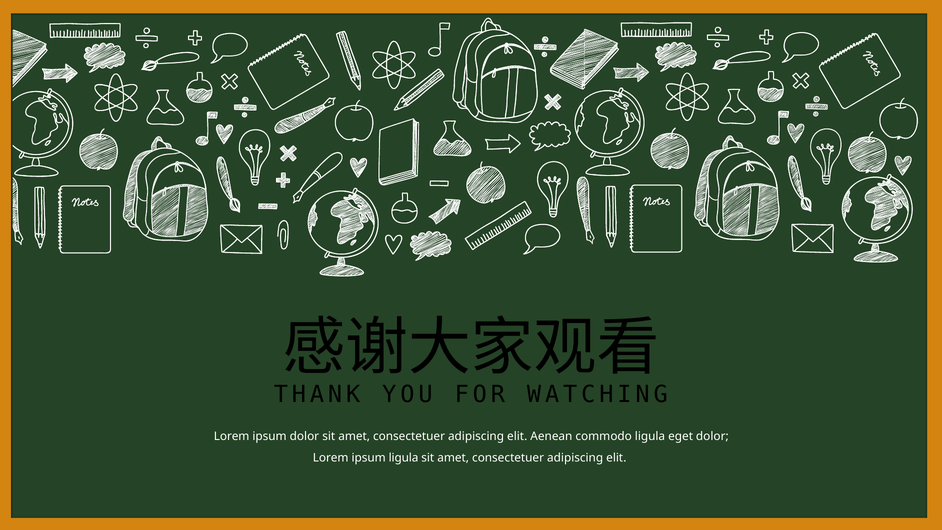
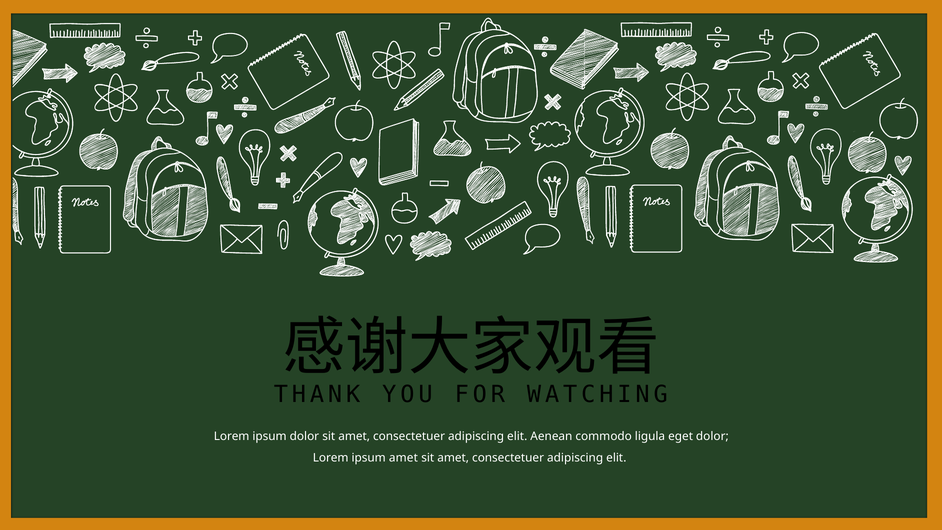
ipsum ligula: ligula -> amet
